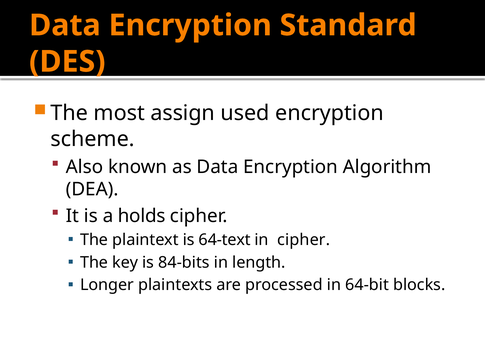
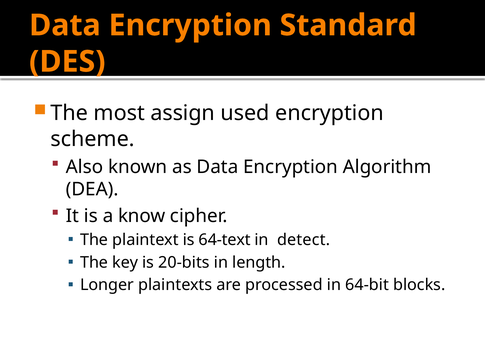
holds: holds -> know
in cipher: cipher -> detect
84-bits: 84-bits -> 20-bits
